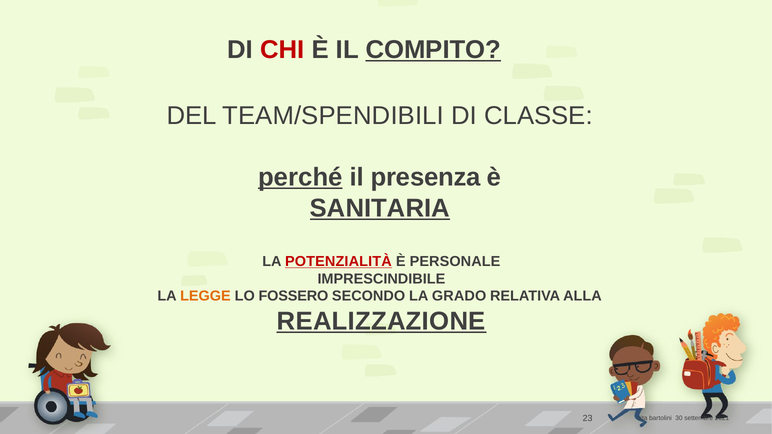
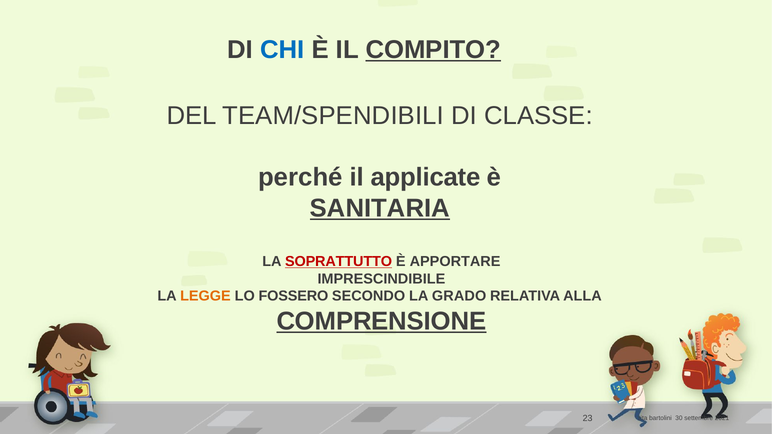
CHI colour: red -> blue
perché underline: present -> none
presenza: presenza -> applicate
POTENZIALITÀ: POTENZIALITÀ -> SOPRATTUTTO
PERSONALE: PERSONALE -> APPORTARE
REALIZZAZIONE: REALIZZAZIONE -> COMPRENSIONE
